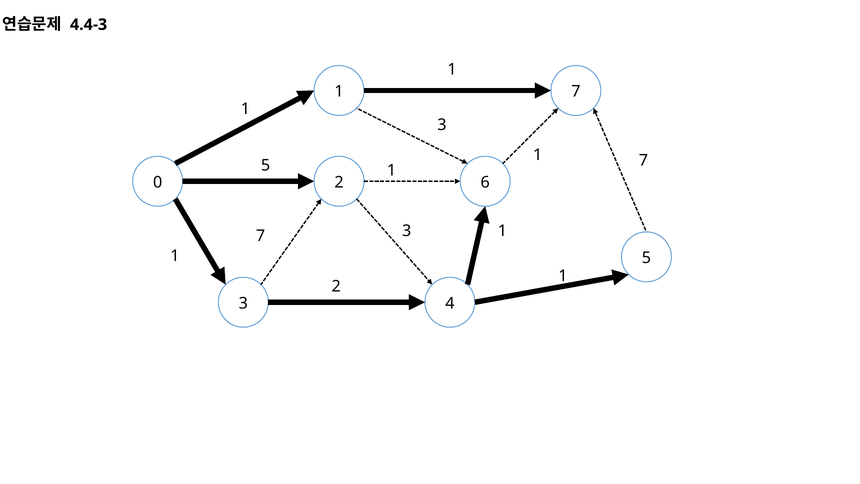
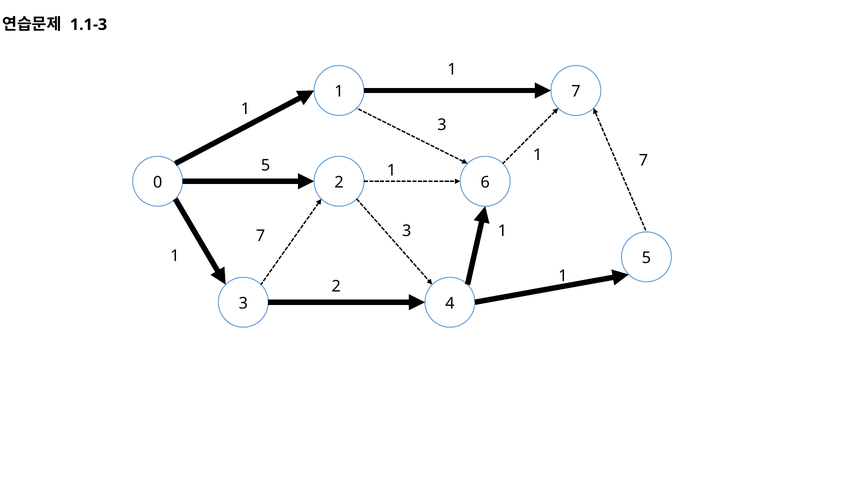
4.4-3: 4.4-3 -> 1.1-3
